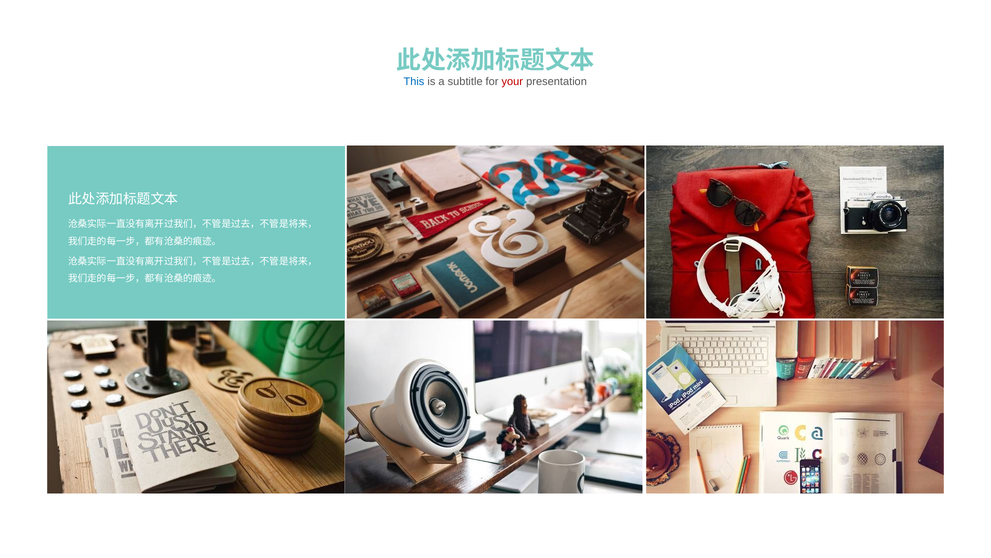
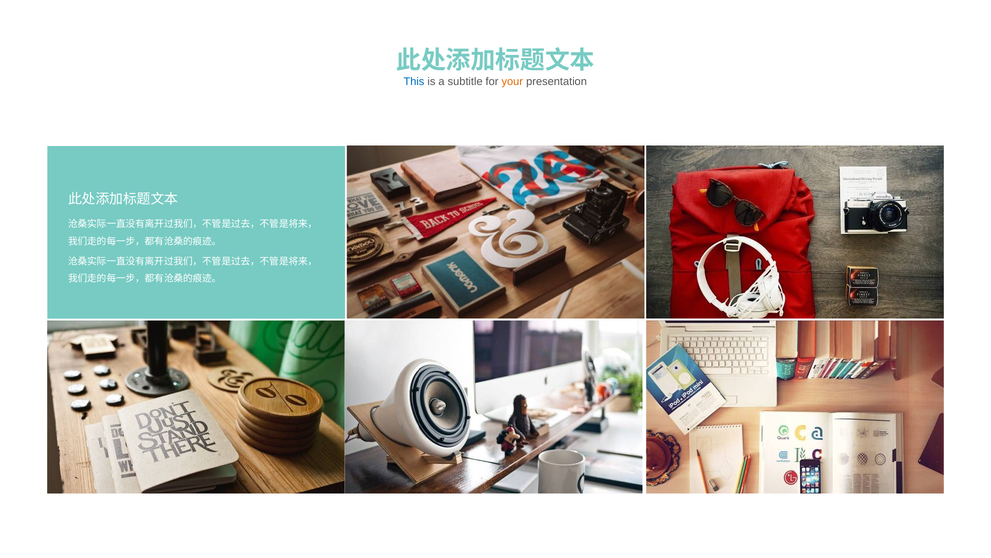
your colour: red -> orange
